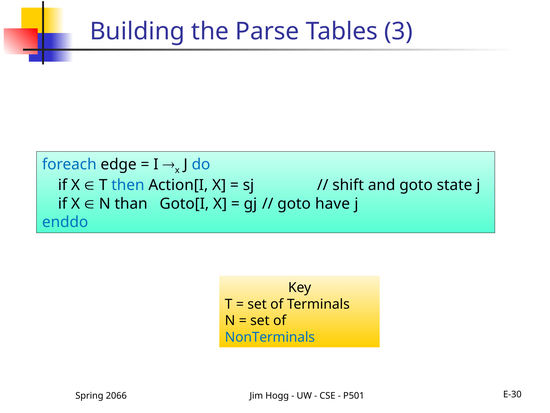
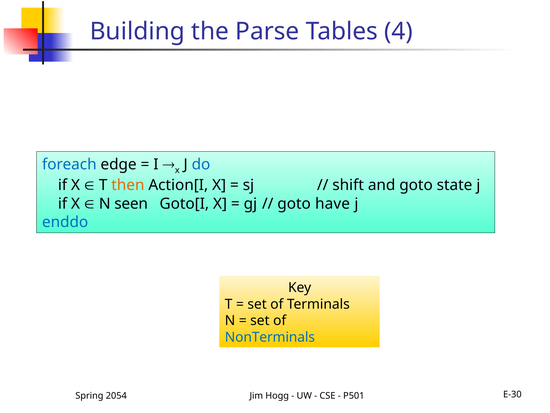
3: 3 -> 4
then colour: blue -> orange
than: than -> seen
2066: 2066 -> 2054
